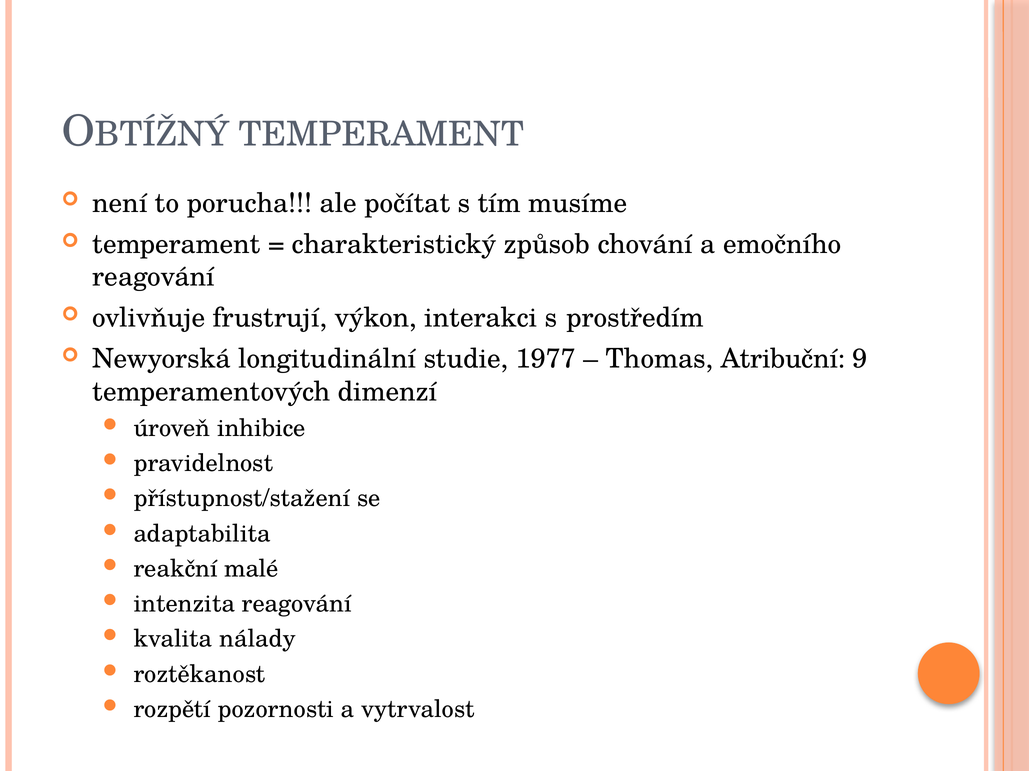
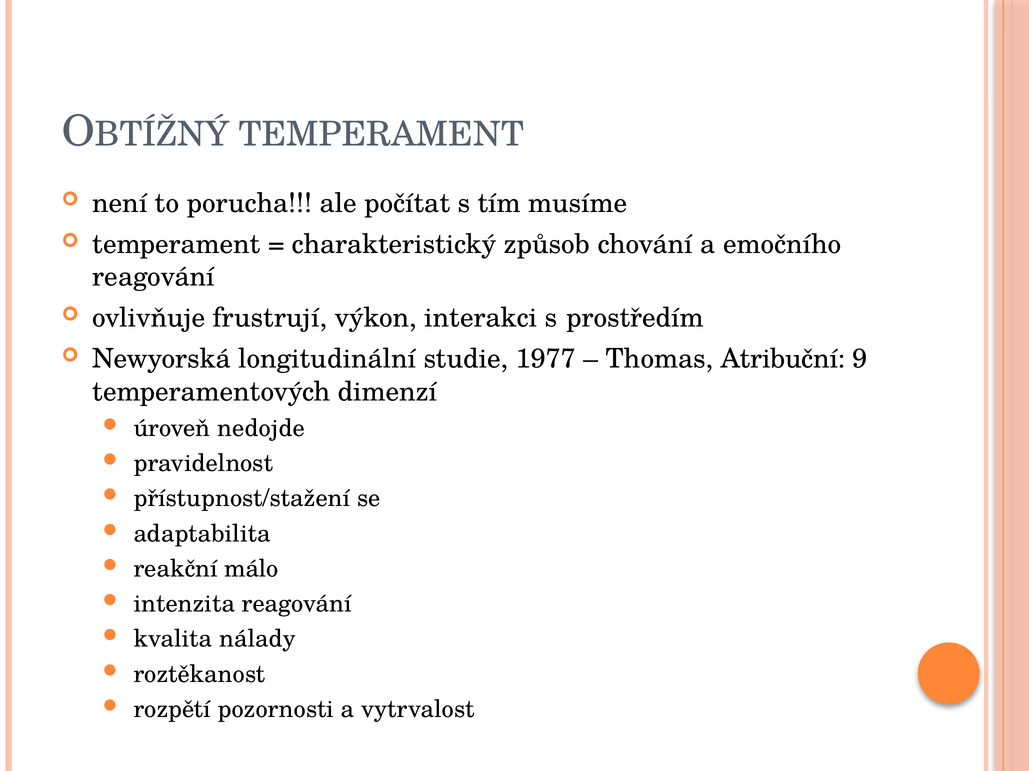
inhibice: inhibice -> nedojde
malé: malé -> málo
